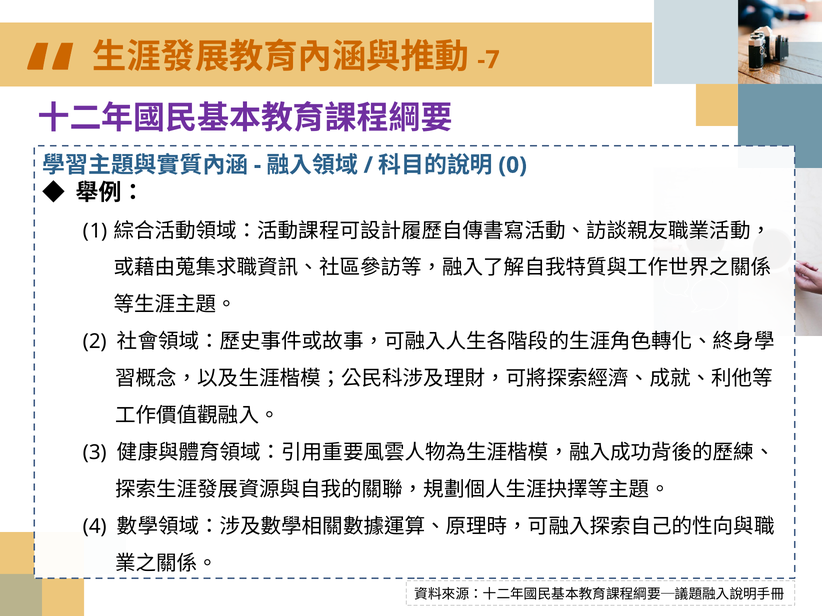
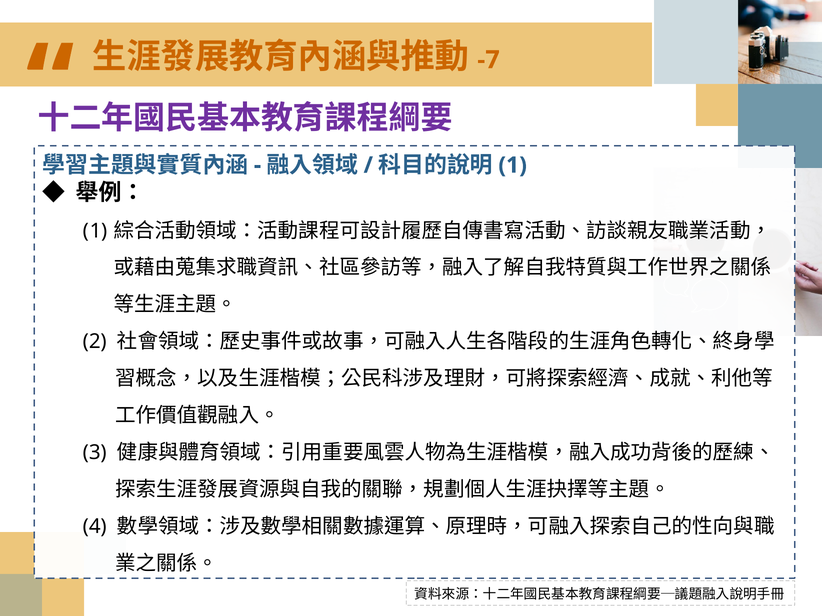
0 at (513, 165): 0 -> 1
